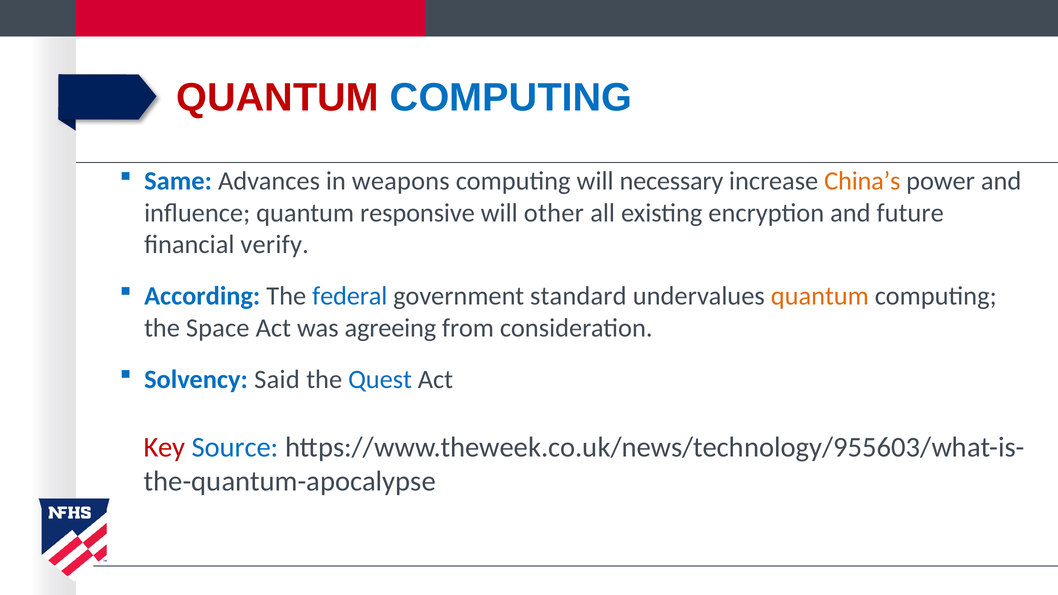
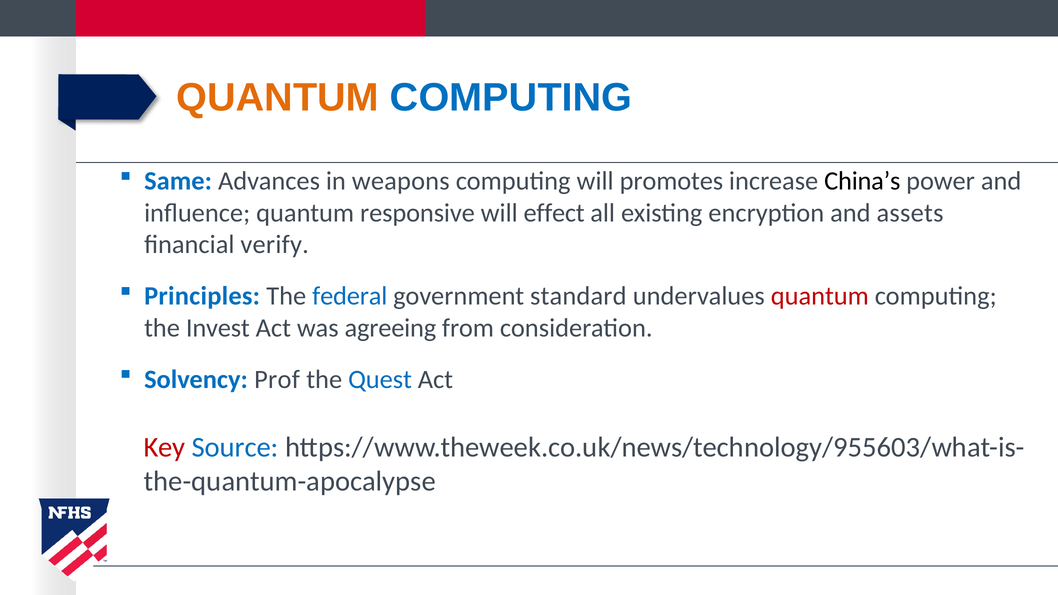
QUANTUM at (278, 98) colour: red -> orange
necessary: necessary -> promotes
China’s colour: orange -> black
other: other -> effect
future: future -> assets
According: According -> Principles
quantum at (820, 296) colour: orange -> red
Space: Space -> Invest
Said: Said -> Prof
